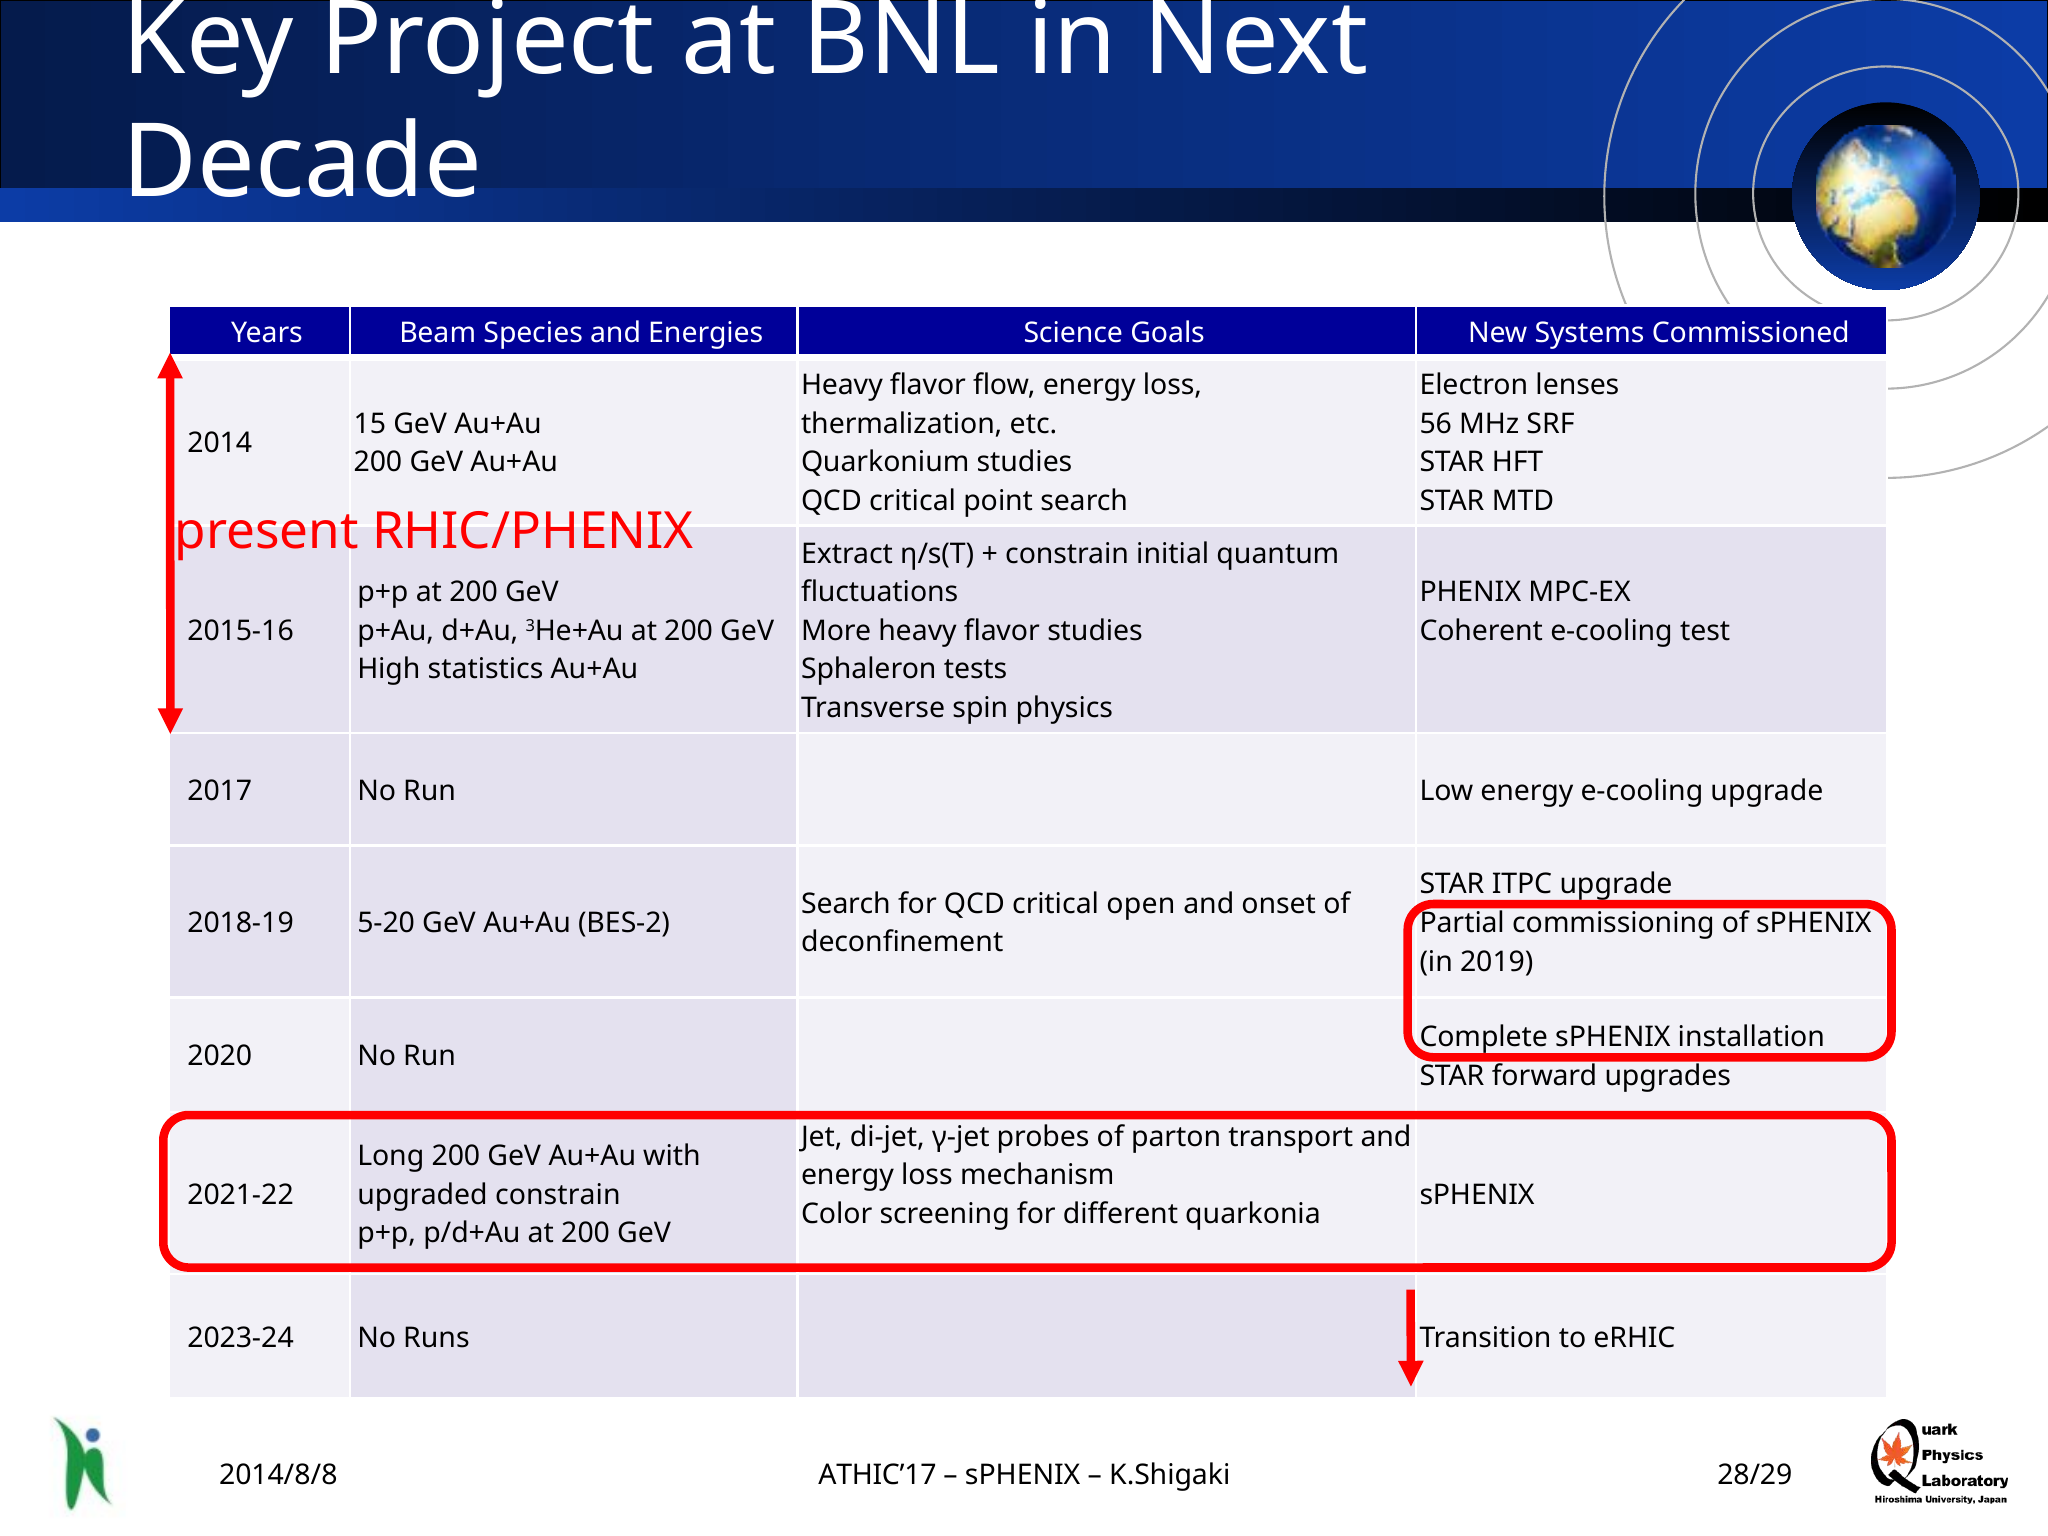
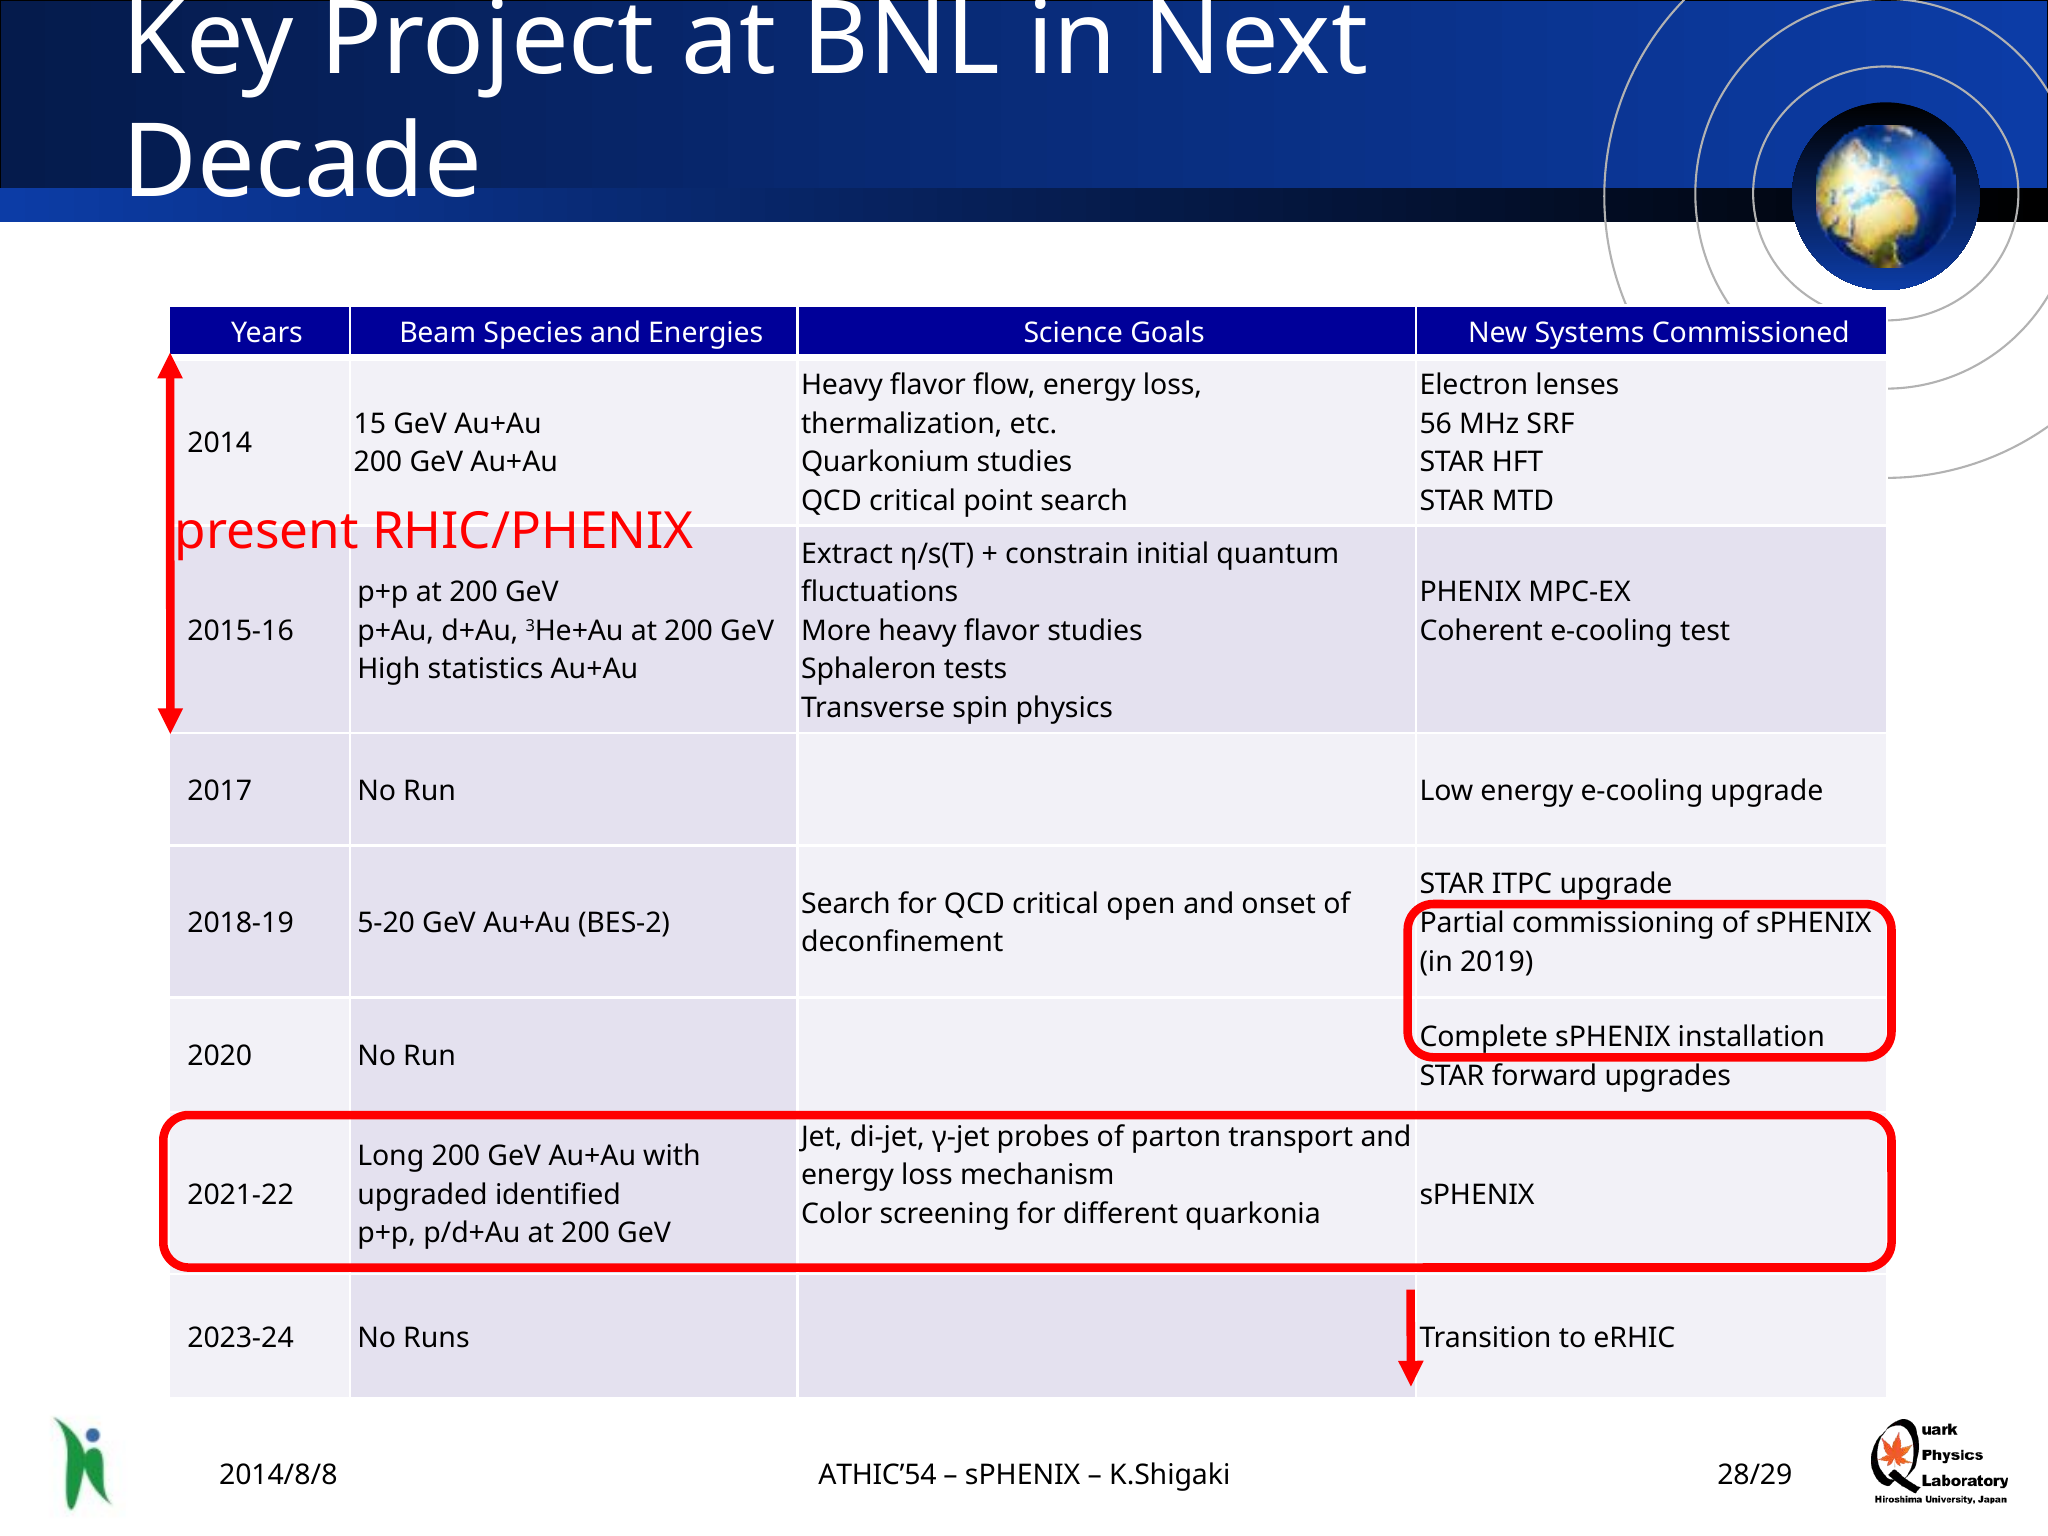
upgraded constrain: constrain -> identified
ATHIC’17: ATHIC’17 -> ATHIC’54
